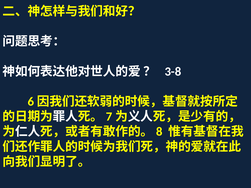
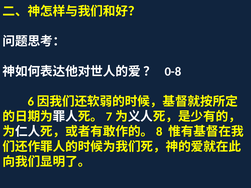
3-8: 3-8 -> 0-8
